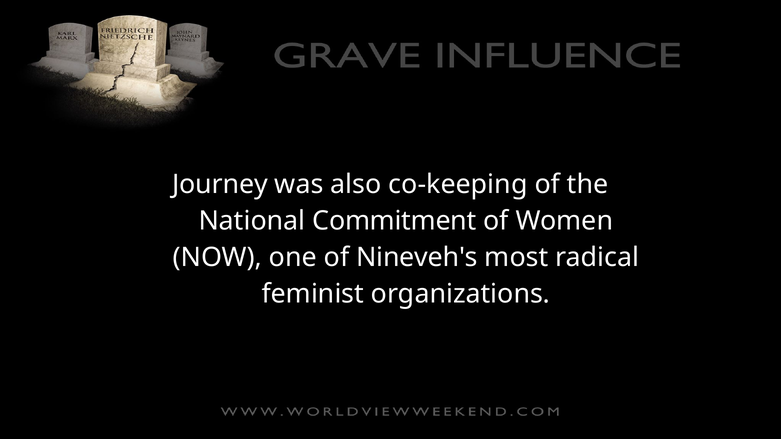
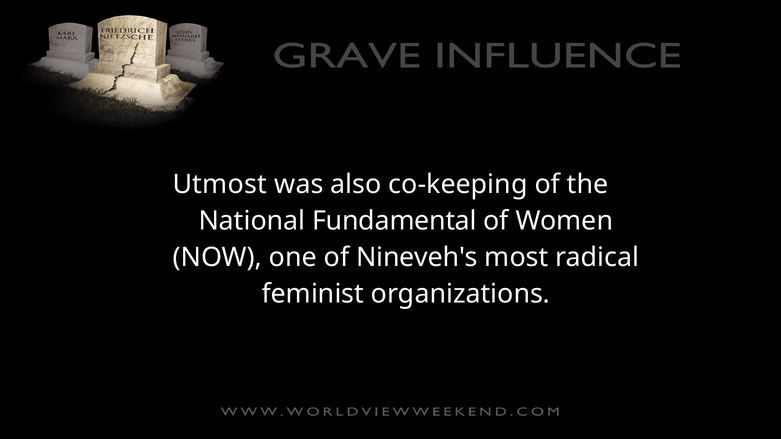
Journey: Journey -> Utmost
Commitment: Commitment -> Fundamental
